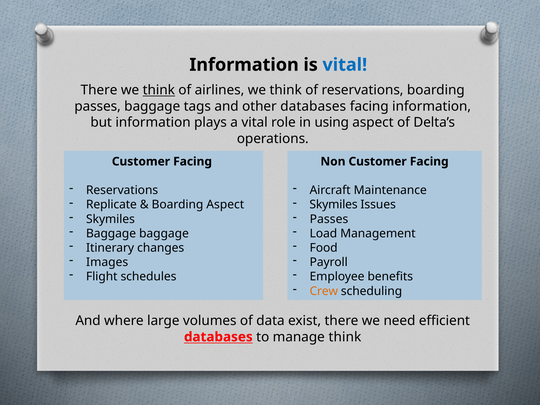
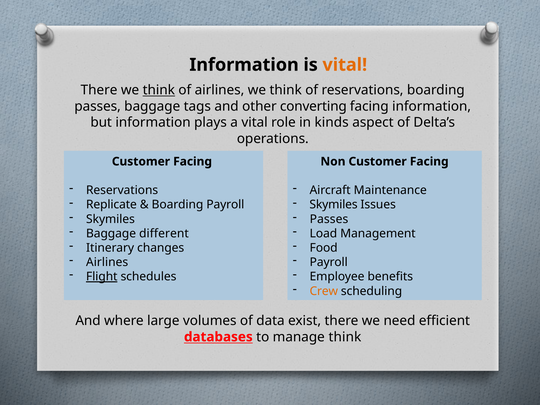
vital at (345, 65) colour: blue -> orange
other databases: databases -> converting
using: using -> kinds
Boarding Aspect: Aspect -> Payroll
Baggage baggage: baggage -> different
Images at (107, 262): Images -> Airlines
Flight underline: none -> present
